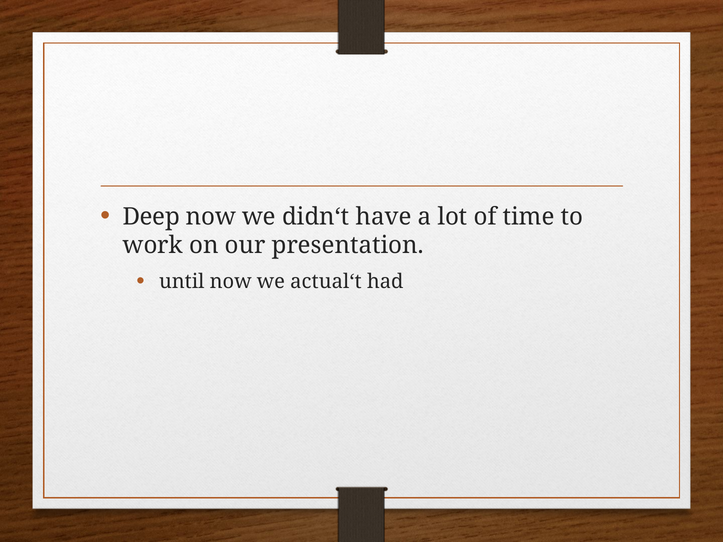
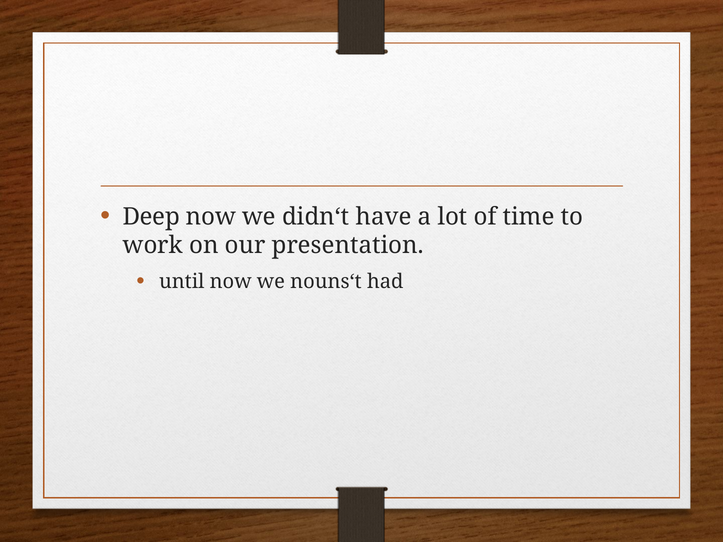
actual‘t: actual‘t -> nouns‘t
